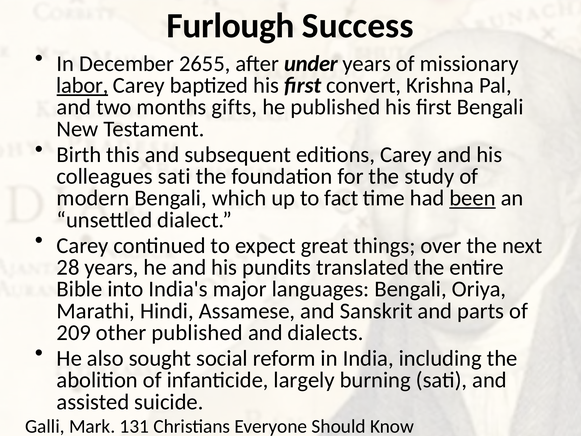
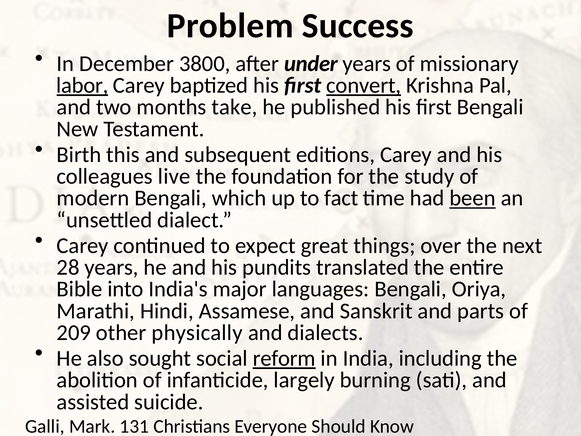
Furlough: Furlough -> Problem
2655: 2655 -> 3800
convert underline: none -> present
gifts: gifts -> take
colleagues sati: sati -> live
other published: published -> physically
reform underline: none -> present
